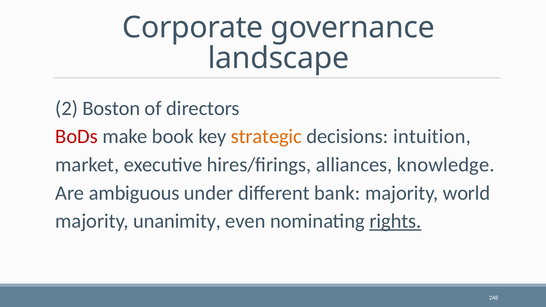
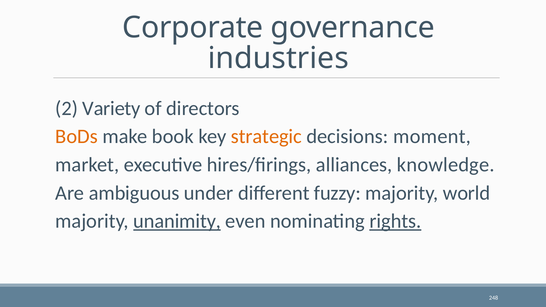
landscape: landscape -> industries
Boston: Boston -> Variety
BoDs colour: red -> orange
intuition: intuition -> moment
bank: bank -> fuzzy
unanimity underline: none -> present
